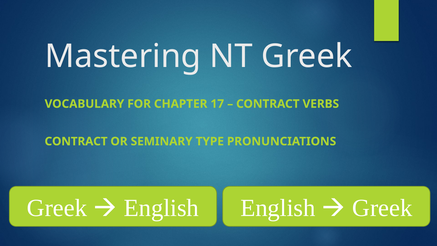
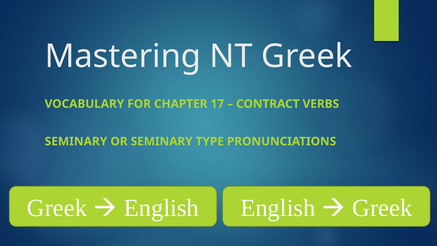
CONTRACT at (76, 141): CONTRACT -> SEMINARY
